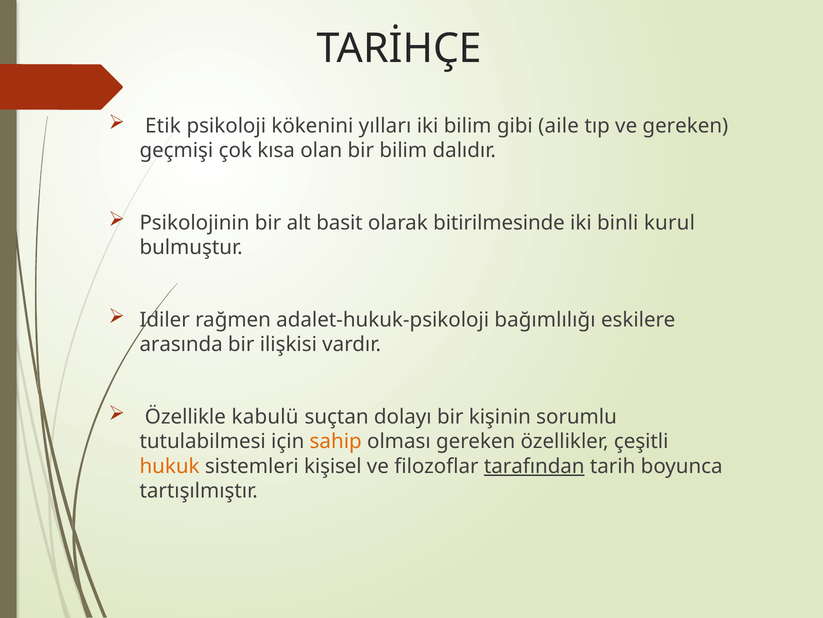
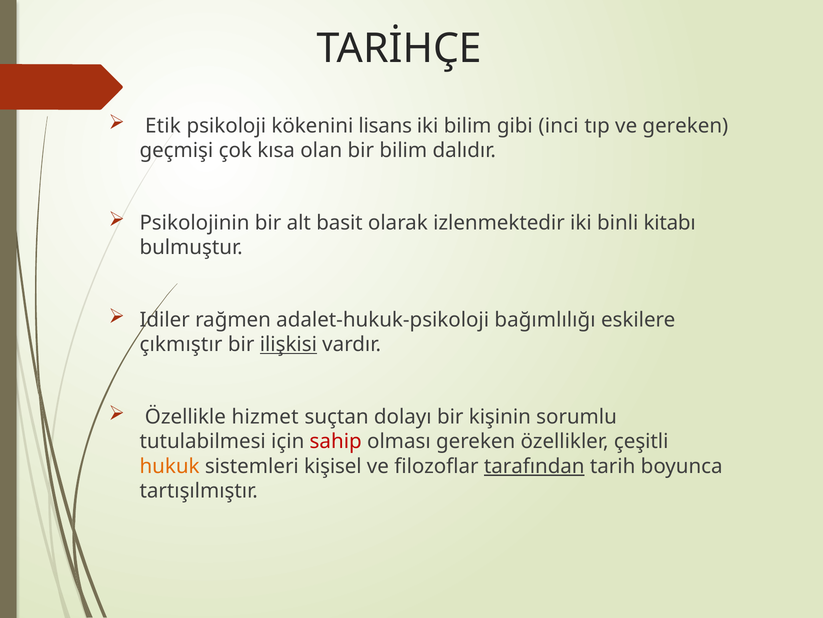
yılları: yılları -> lisans
aile: aile -> inci
bitirilmesinde: bitirilmesinde -> izlenmektedir
kurul: kurul -> kitabı
arasında: arasında -> çıkmıştır
ilişkisi underline: none -> present
kabulü: kabulü -> hizmet
sahip colour: orange -> red
